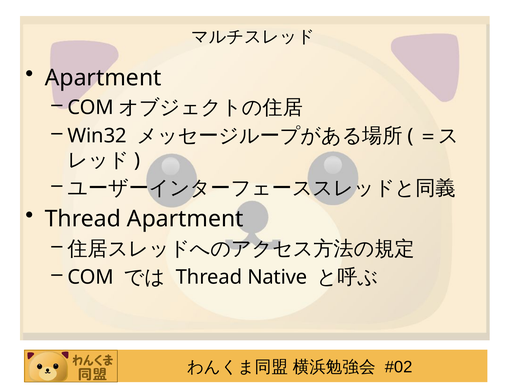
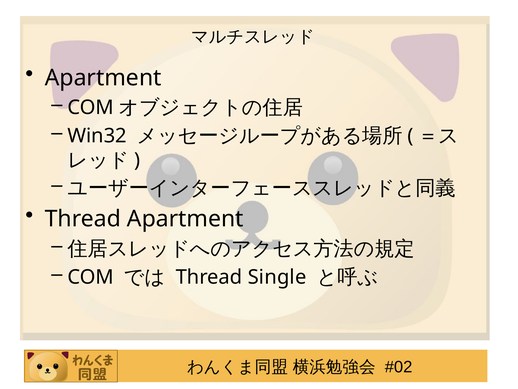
Native: Native -> Single
